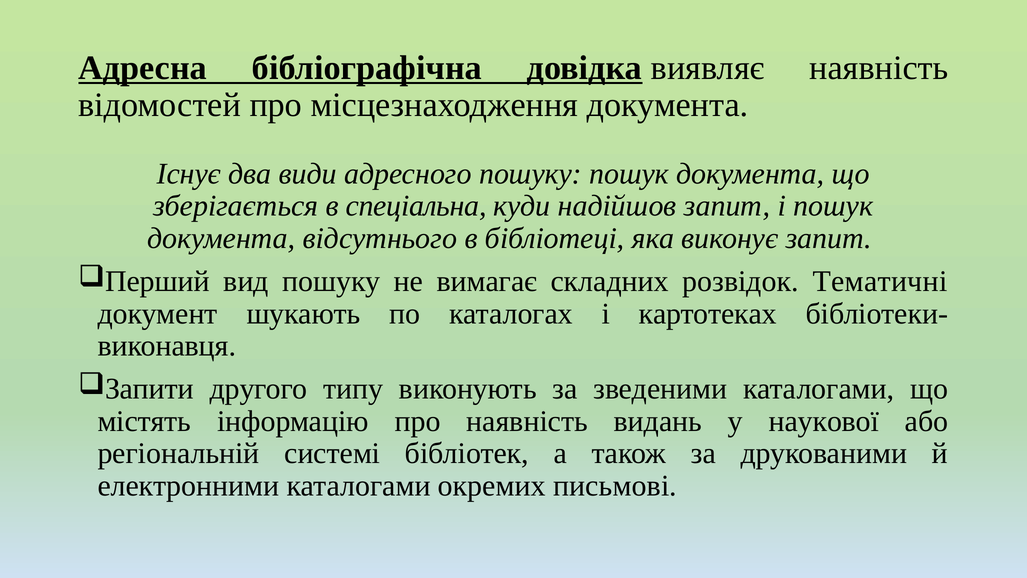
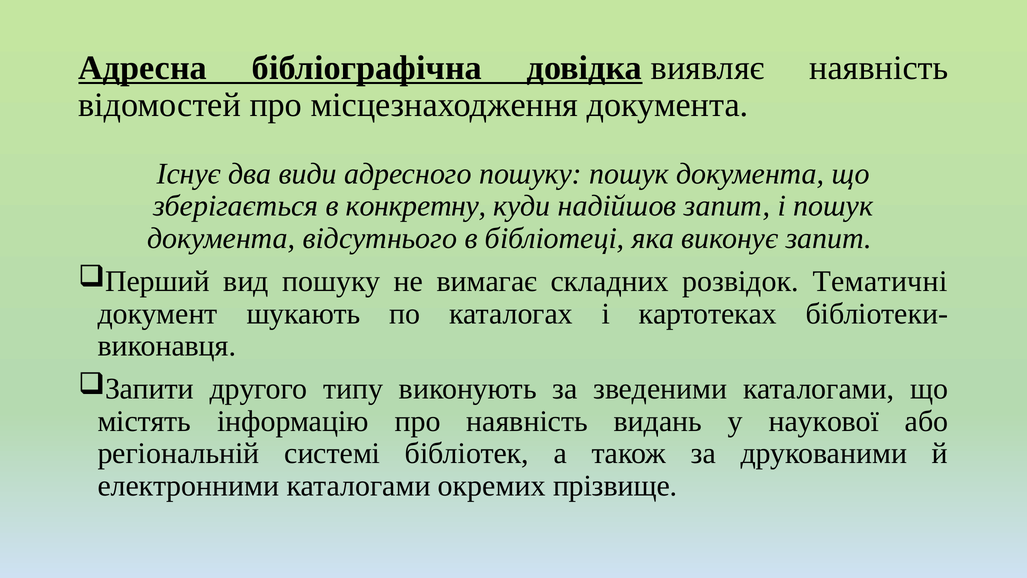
спеціальна: спеціальна -> конкретну
письмові: письмові -> прізвище
